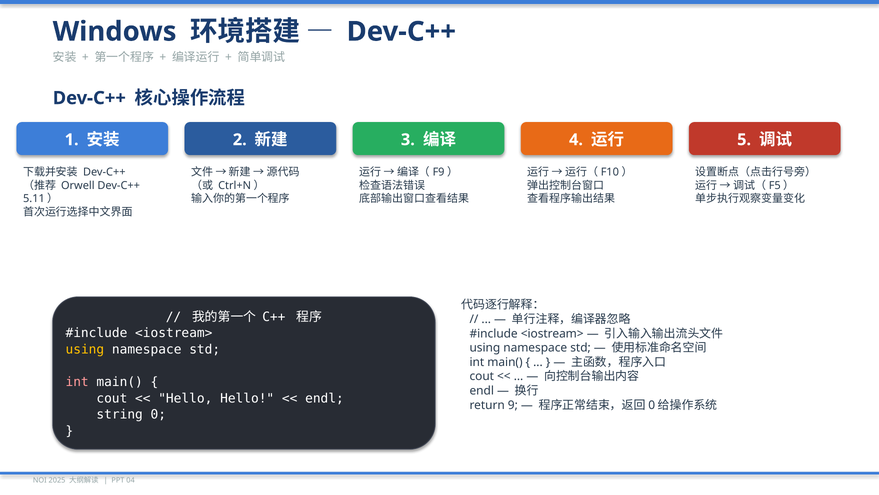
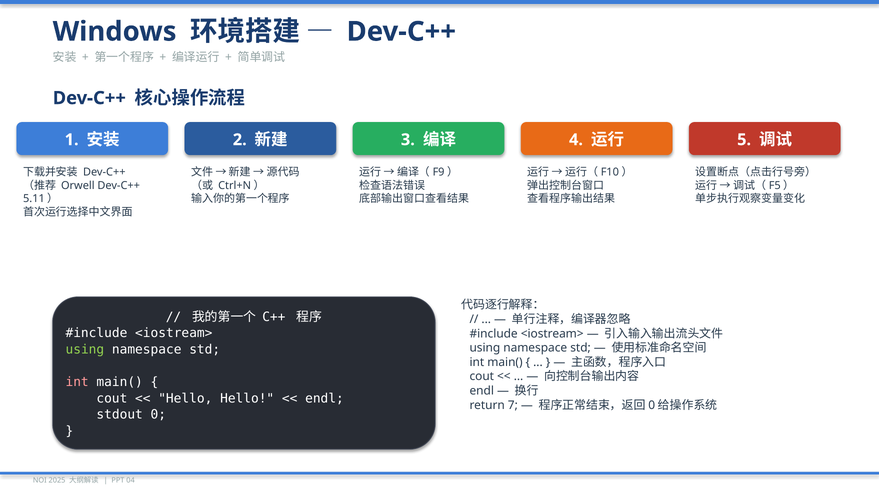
using at (85, 349) colour: yellow -> light green
9: 9 -> 7
string: string -> stdout
